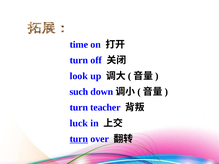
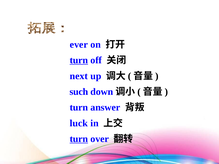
time: time -> ever
turn at (79, 60) underline: none -> present
look: look -> next
teacher: teacher -> answer
